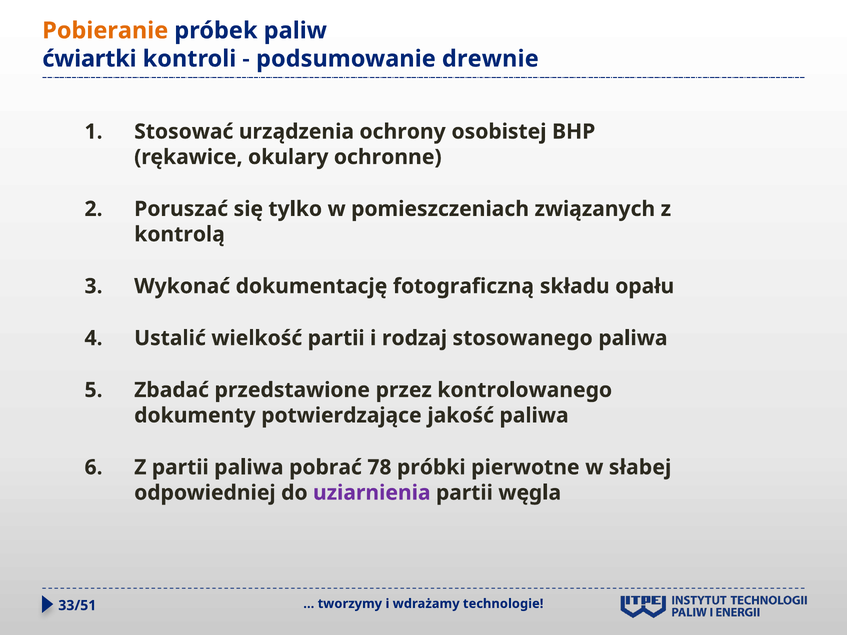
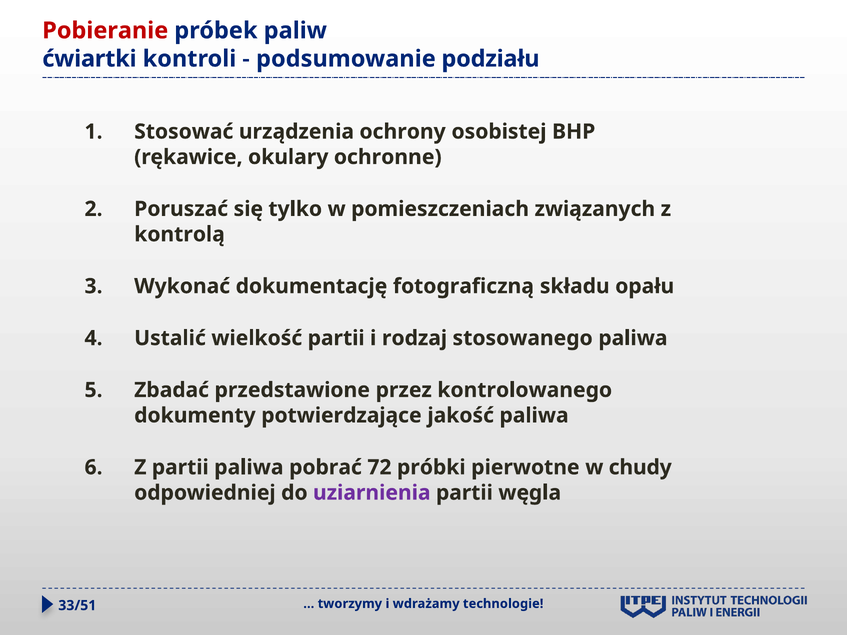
Pobieranie colour: orange -> red
drewnie: drewnie -> podziału
78: 78 -> 72
słabej: słabej -> chudy
